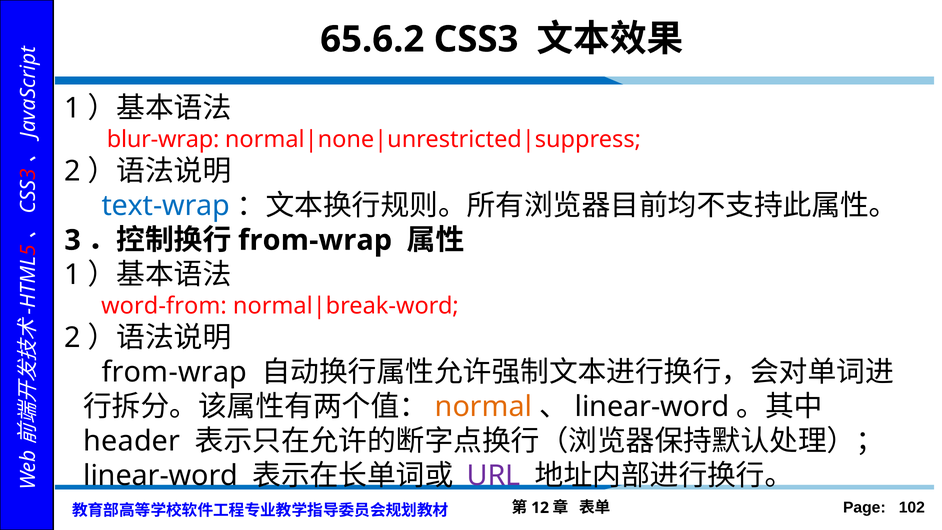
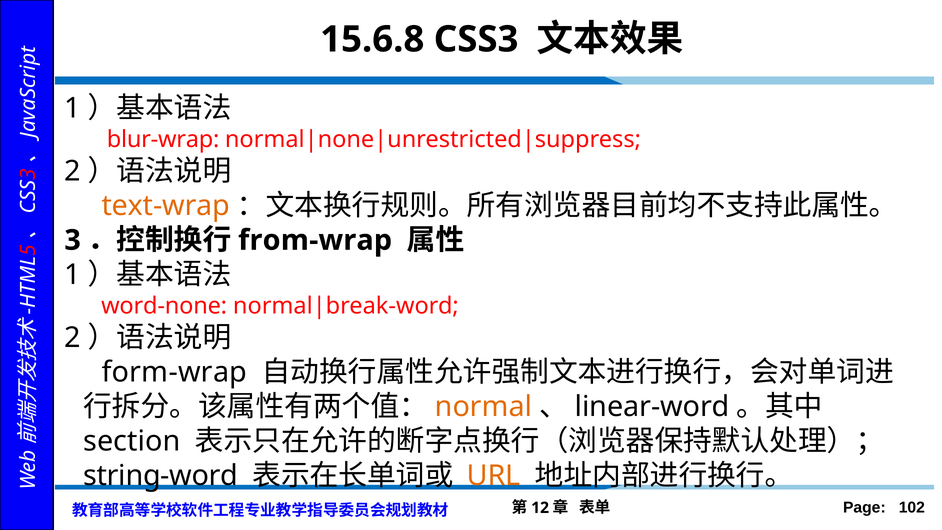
65.6.2: 65.6.2 -> 15.6.8
text-wrap colour: blue -> orange
word-from: word-from -> word-none
from-wrap at (174, 372): from-wrap -> form-wrap
header: header -> section
linear-word at (161, 476): linear-word -> string-word
URL colour: purple -> orange
